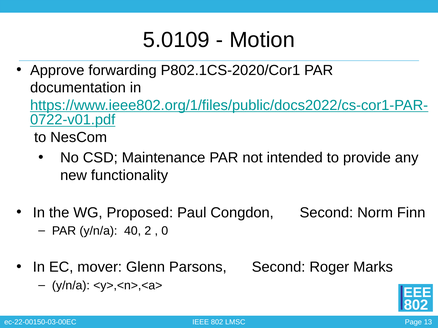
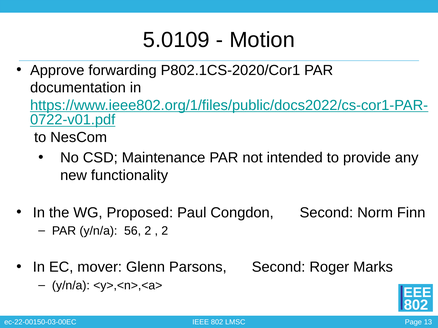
40: 40 -> 56
0 at (165, 231): 0 -> 2
